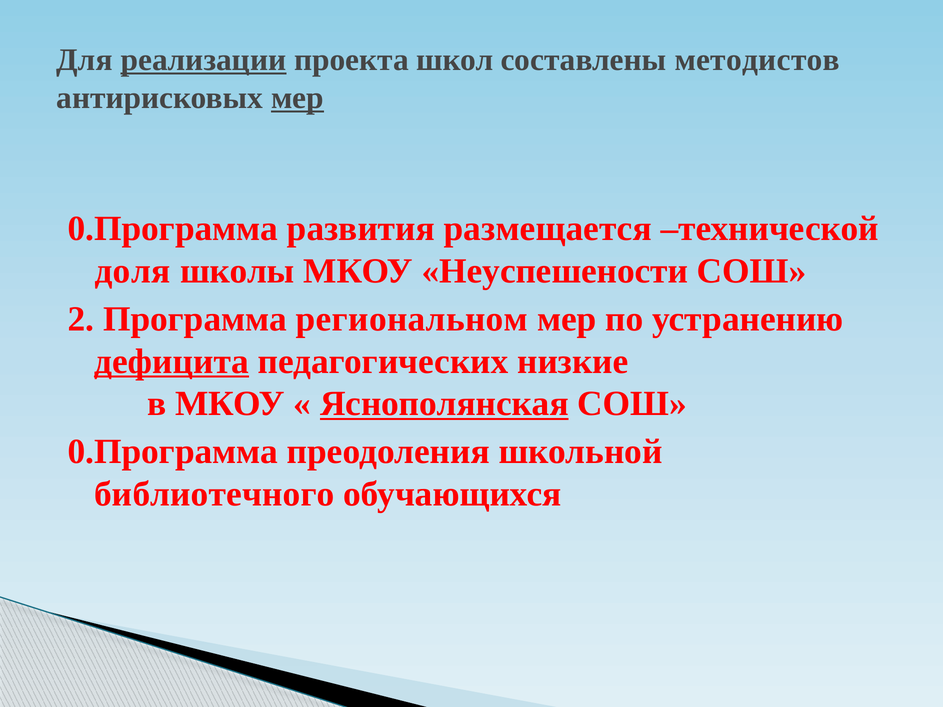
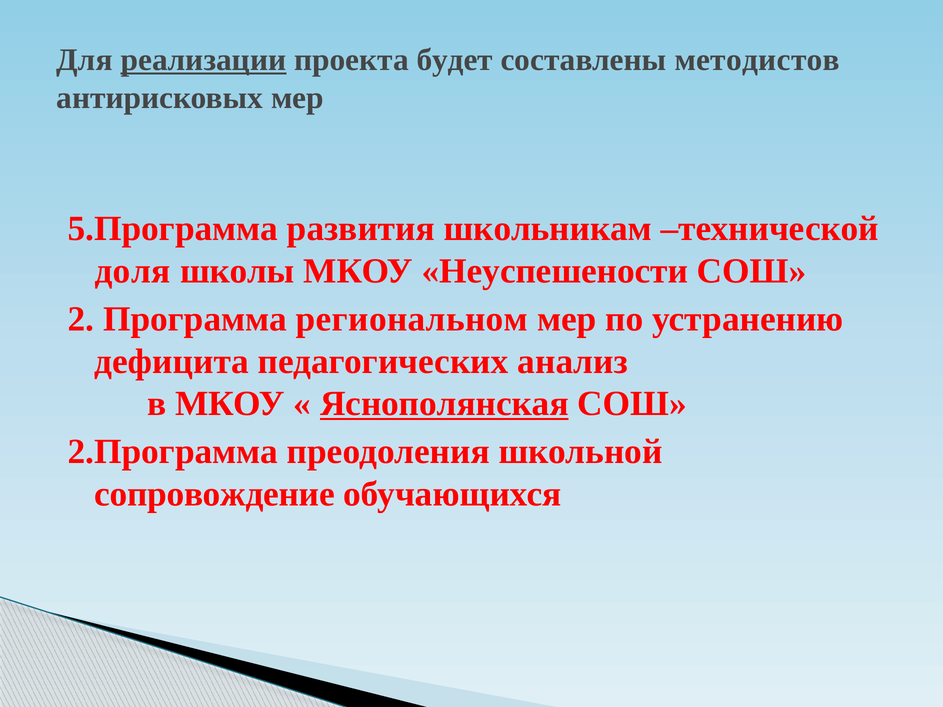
школ: школ -> будет
мер at (297, 98) underline: present -> none
0.Программа at (173, 229): 0.Программа -> 5.Программа
размещается: размещается -> школьникам
дефицита underline: present -> none
низкие: низкие -> анализ
0.Программа at (173, 452): 0.Программа -> 2.Программа
библиотечного: библиотечного -> сопровождение
